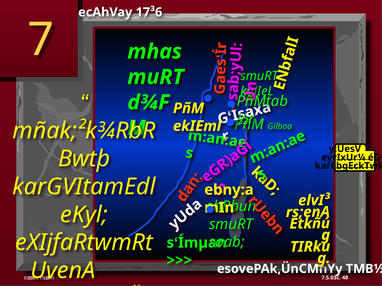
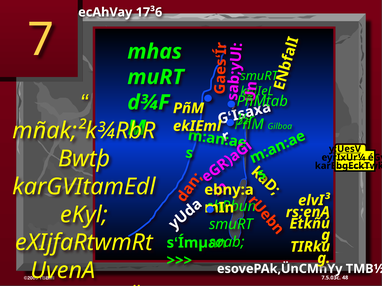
y:UesV underline: none -> present
